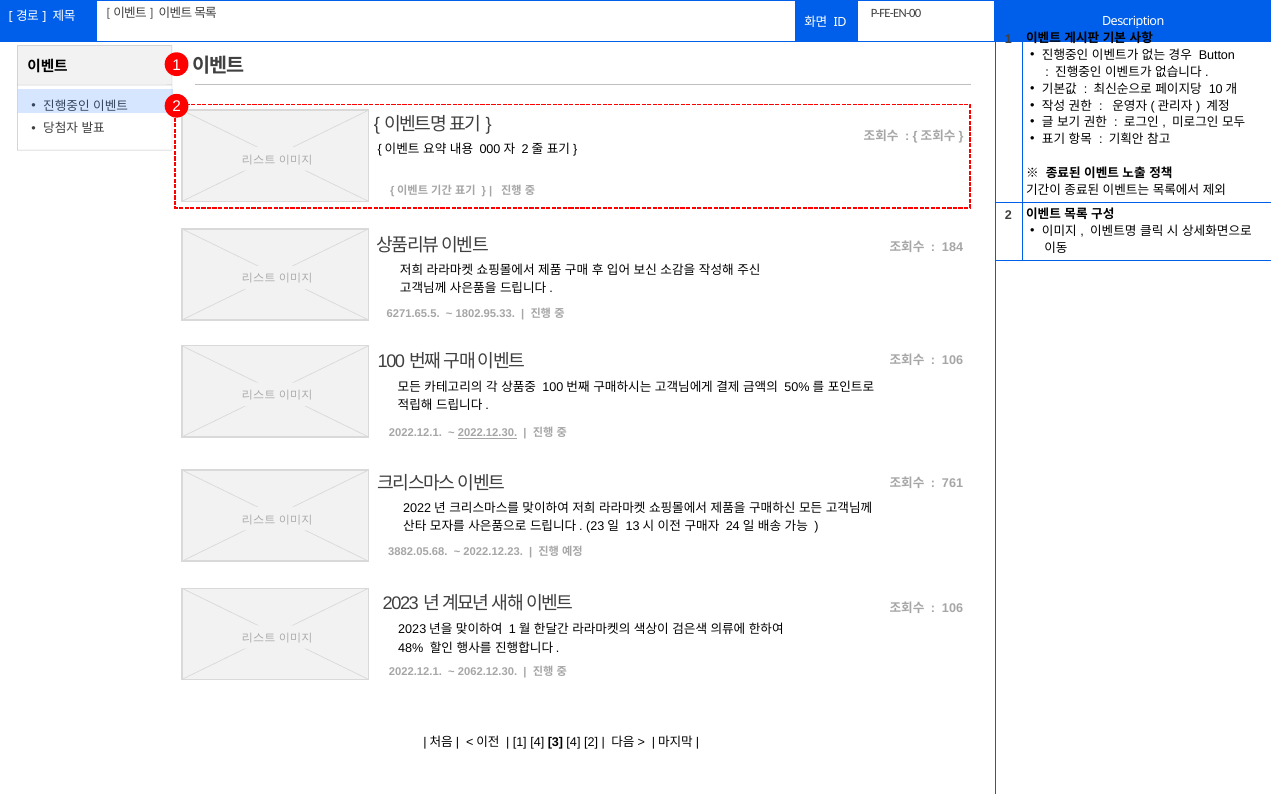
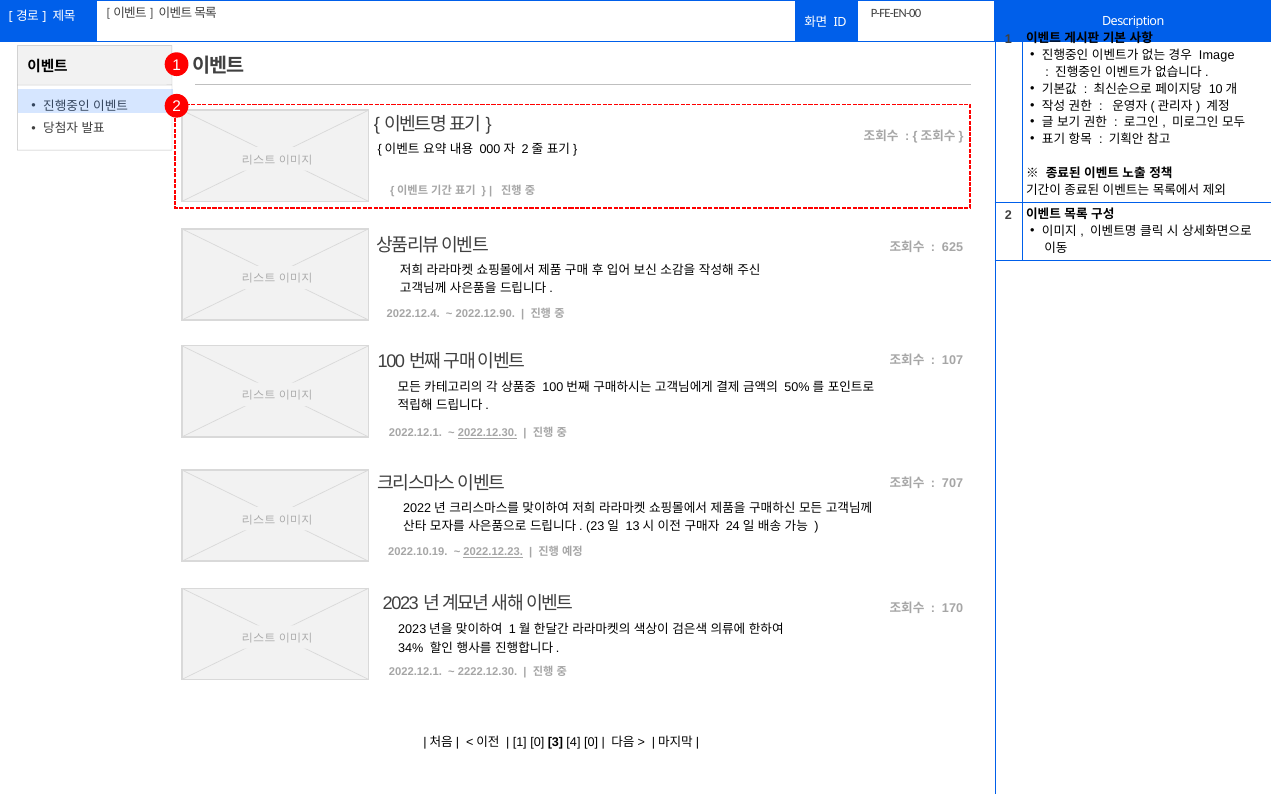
Button: Button -> Image
184: 184 -> 625
6271.65.5: 6271.65.5 -> 2022.12.4
1802.95.33: 1802.95.33 -> 2022.12.90
106 at (953, 361): 106 -> 107
761: 761 -> 707
3882.05.68: 3882.05.68 -> 2022.10.19
2022.12.23 underline: none -> present
106 at (953, 608): 106 -> 170
48%: 48% -> 34%
2062.12.30: 2062.12.30 -> 2222.12.30
1 4: 4 -> 0
4 2: 2 -> 0
